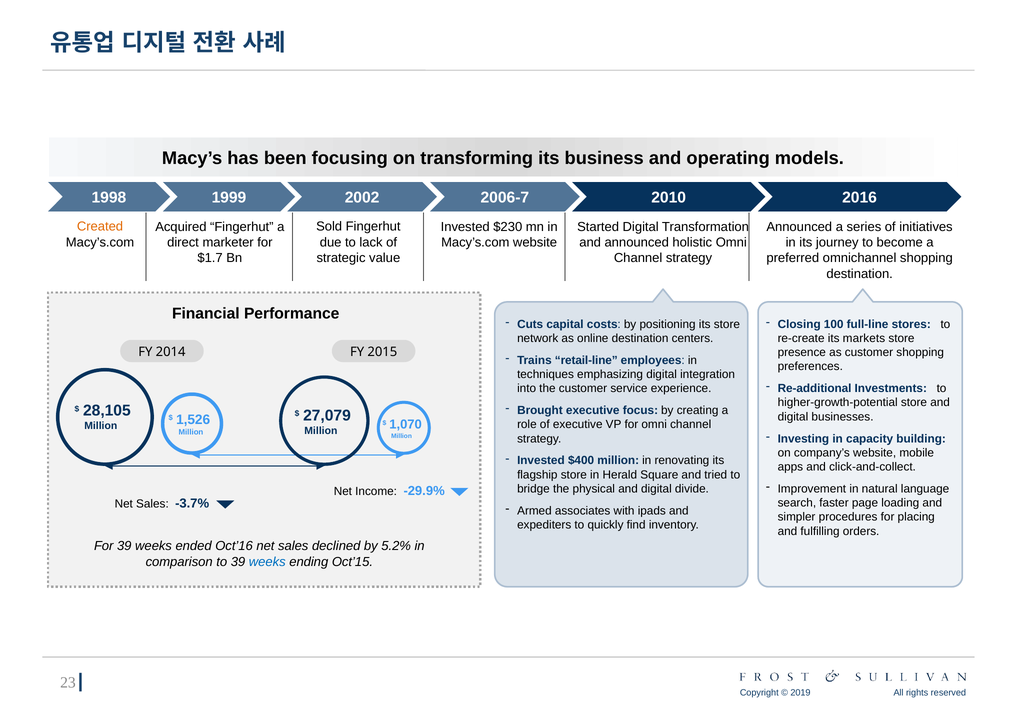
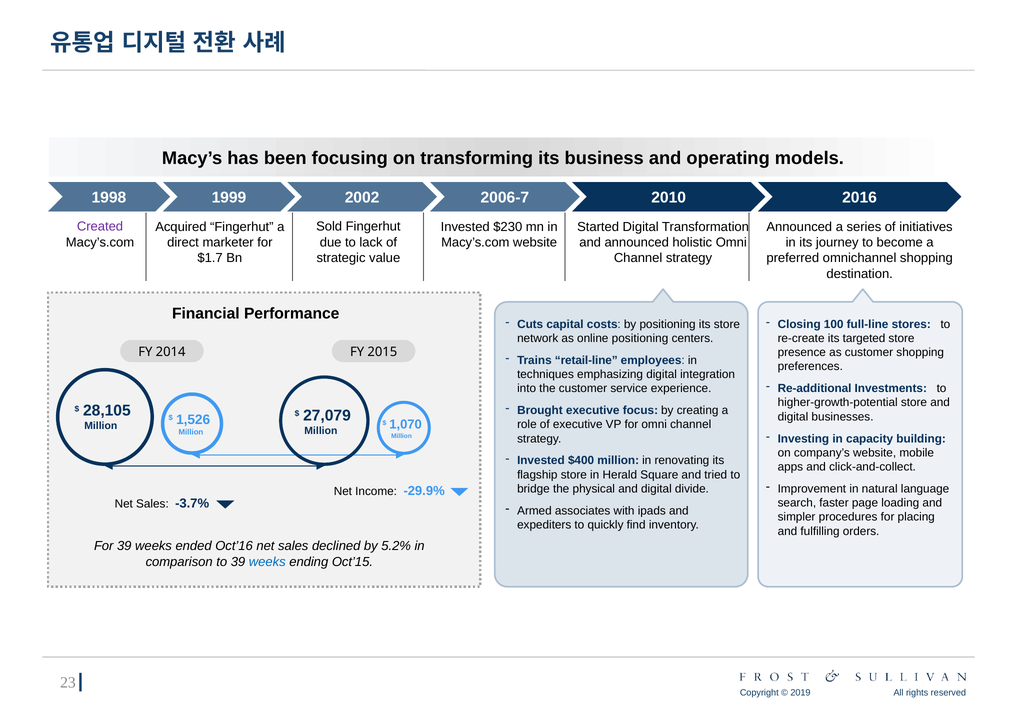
Created colour: orange -> purple
online destination: destination -> positioning
markets: markets -> targeted
